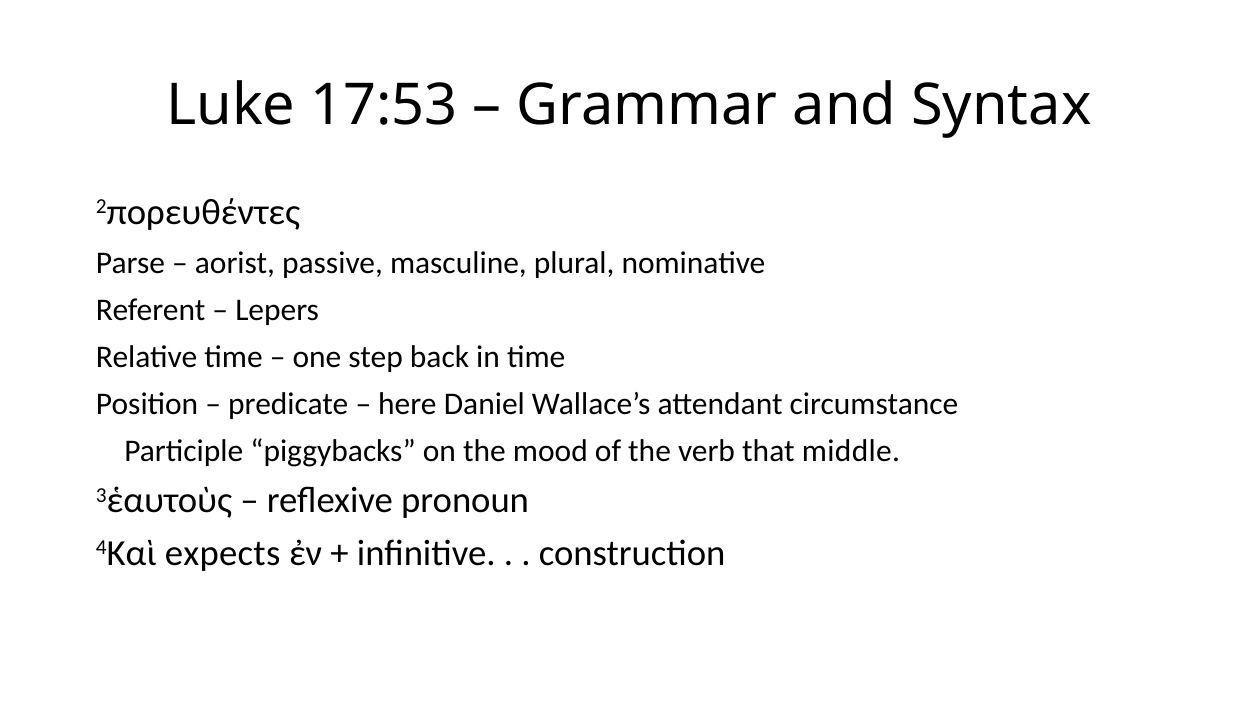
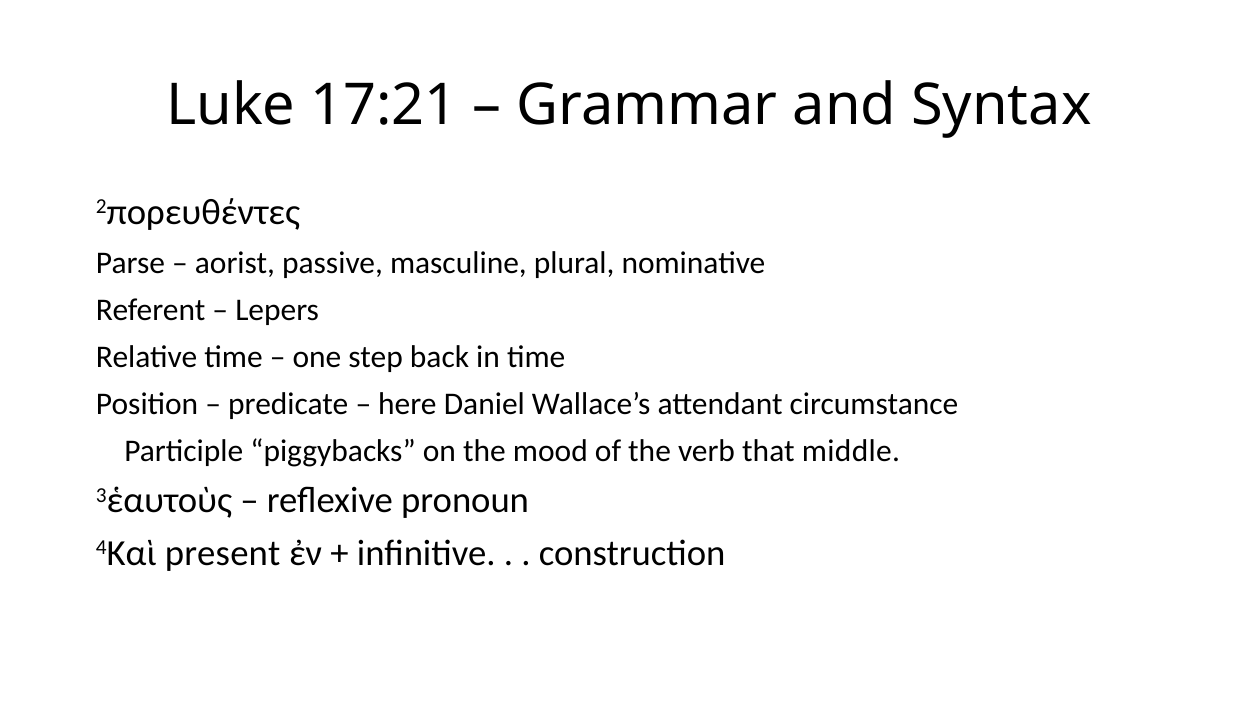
17:53: 17:53 -> 17:21
expects: expects -> present
